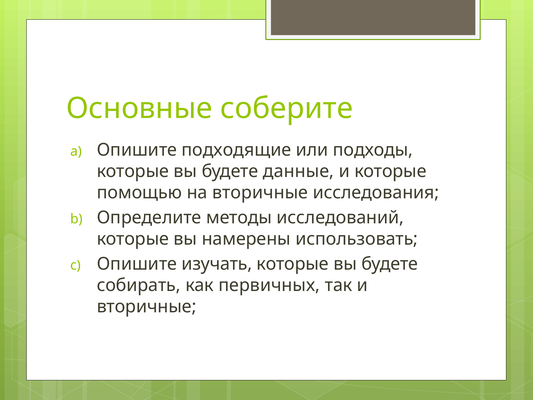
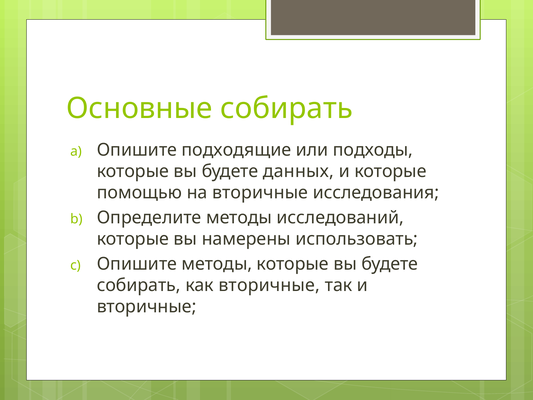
Основные соберите: соберите -> собирать
данные: данные -> данных
Опишите изучать: изучать -> методы
как первичных: первичных -> вторичные
